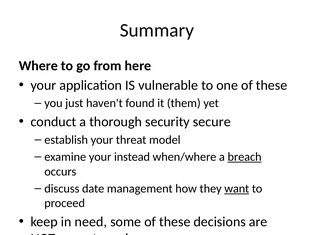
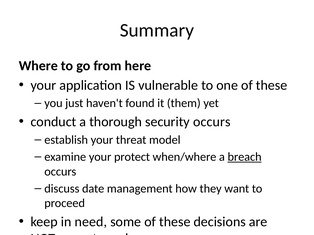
security secure: secure -> occurs
instead: instead -> protect
want underline: present -> none
